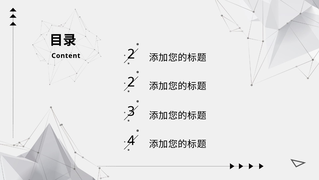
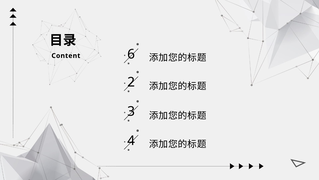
Content 2: 2 -> 6
